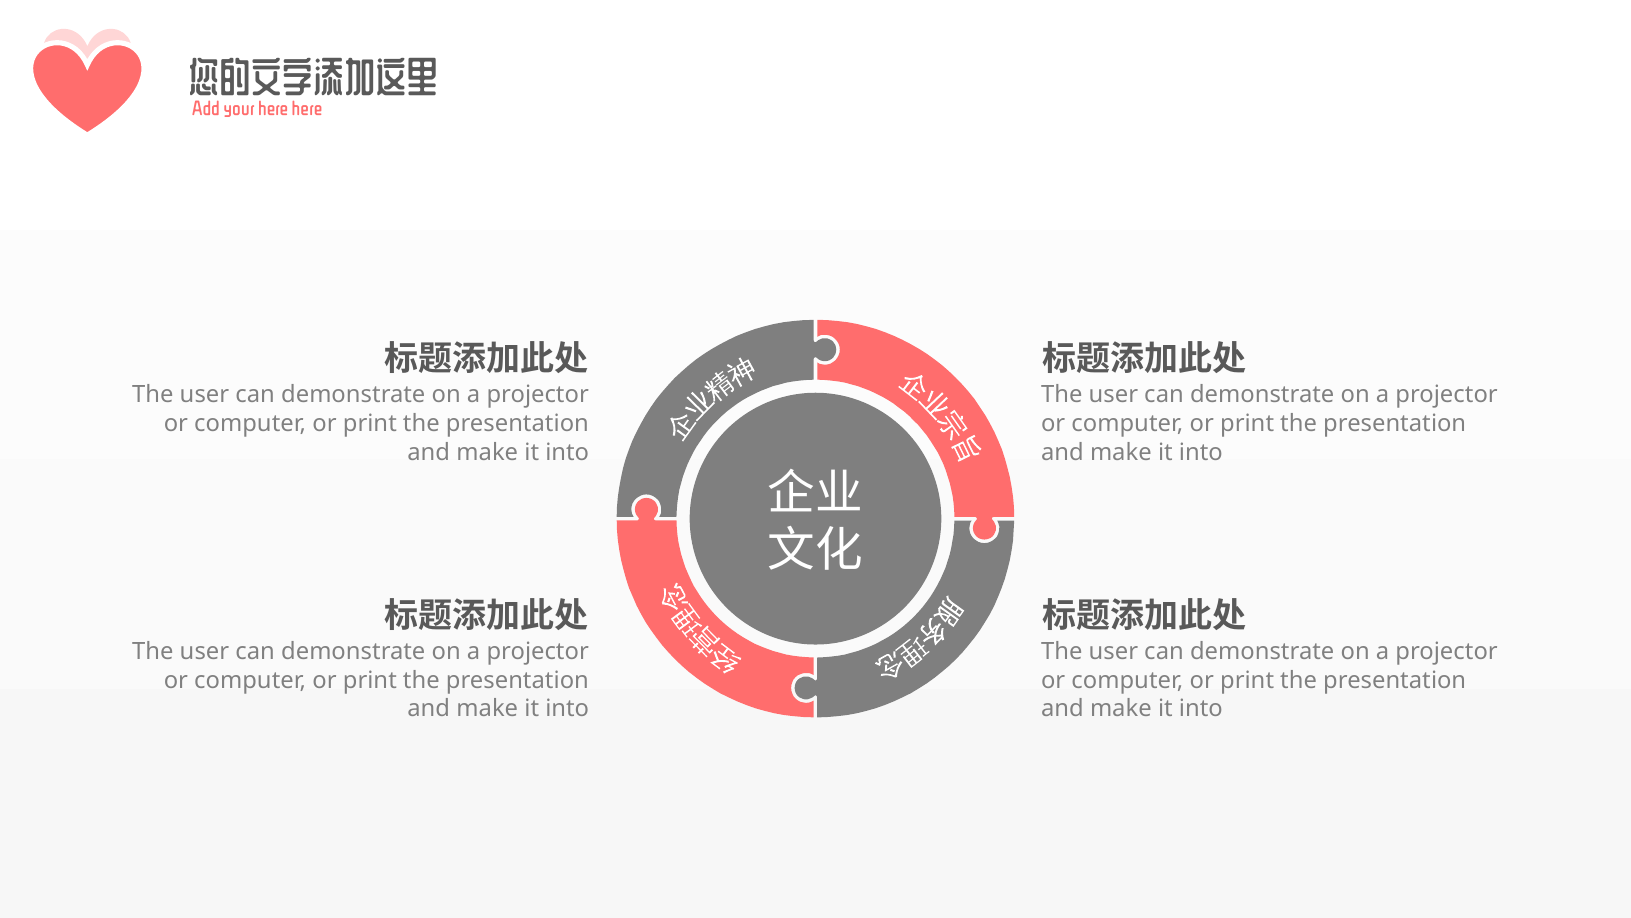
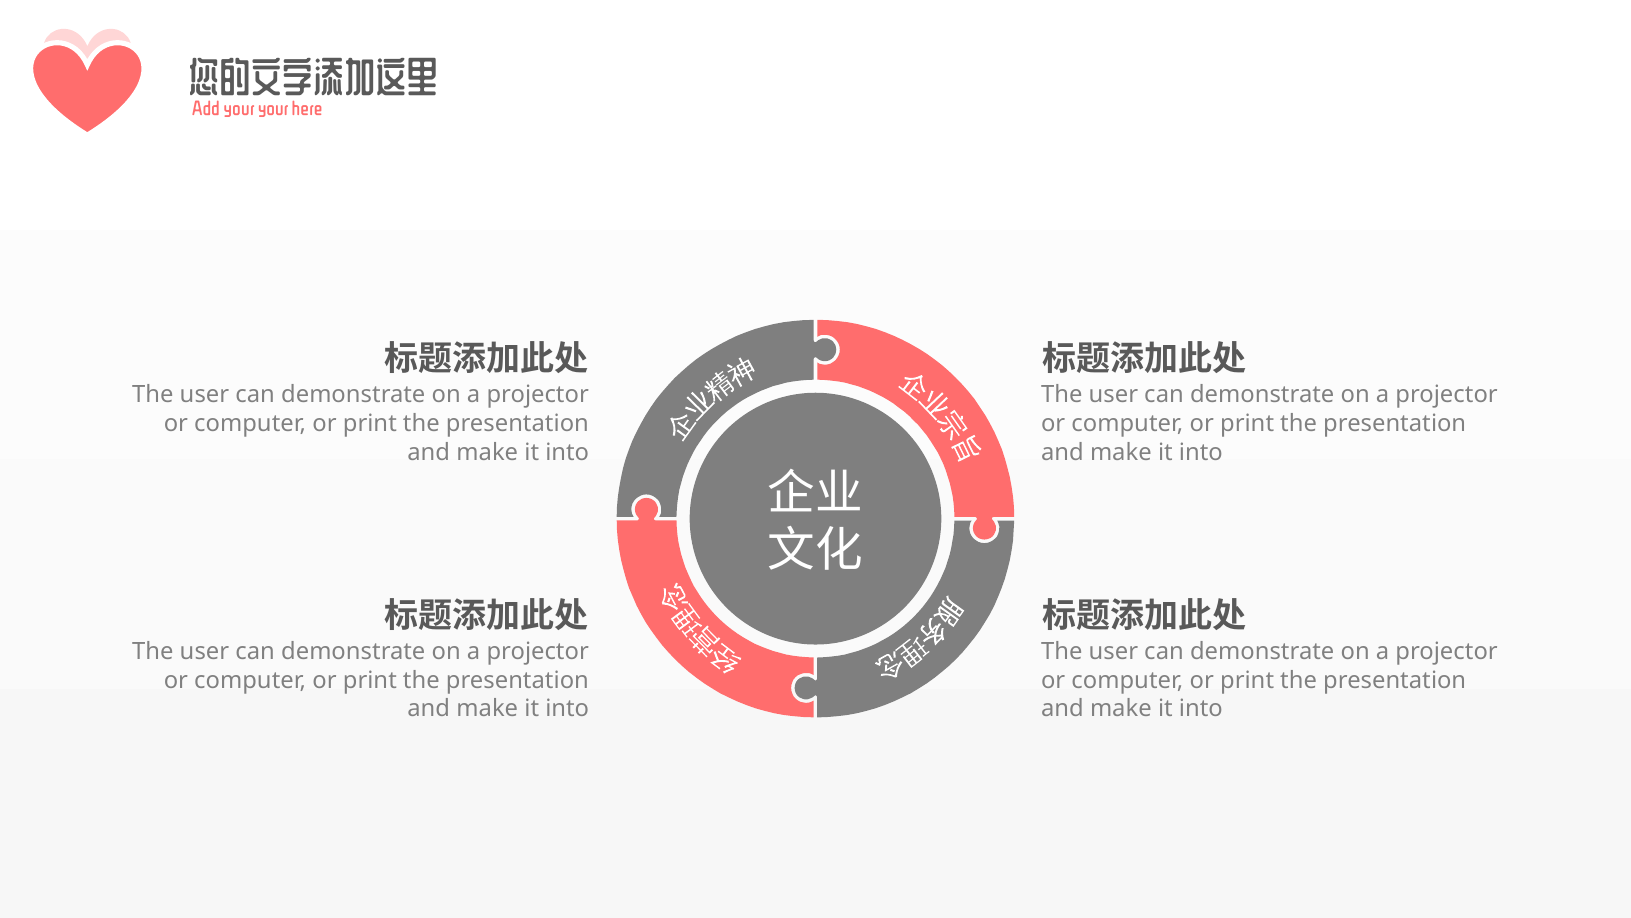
your here: here -> your
